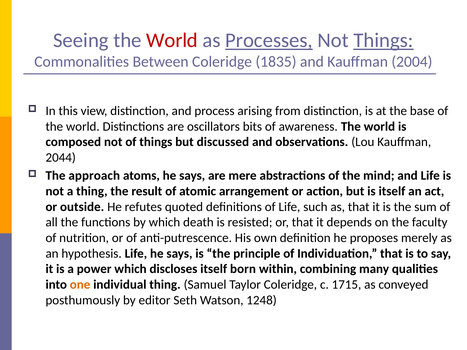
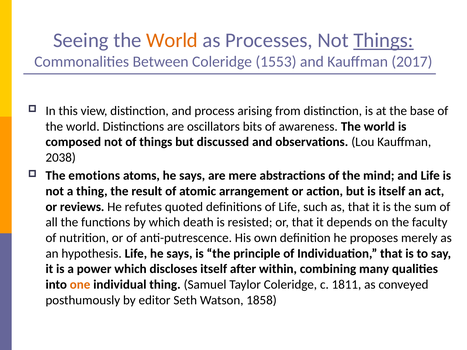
World at (172, 40) colour: red -> orange
Processes underline: present -> none
1835: 1835 -> 1553
2004: 2004 -> 2017
2044: 2044 -> 2038
approach: approach -> emotions
outside: outside -> reviews
born: born -> after
1715: 1715 -> 1811
1248: 1248 -> 1858
